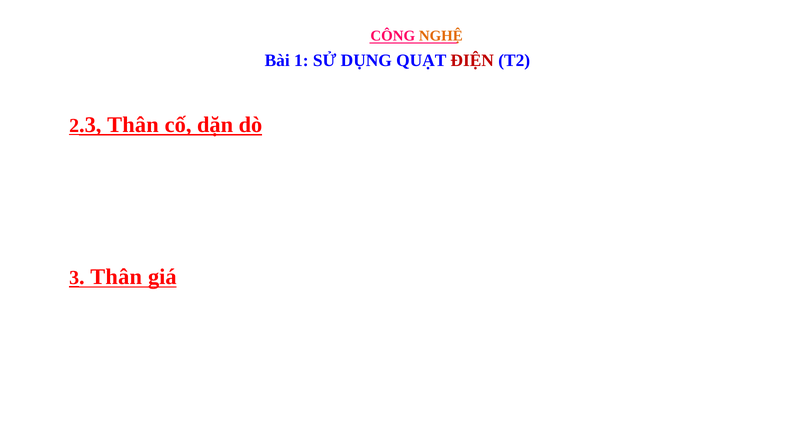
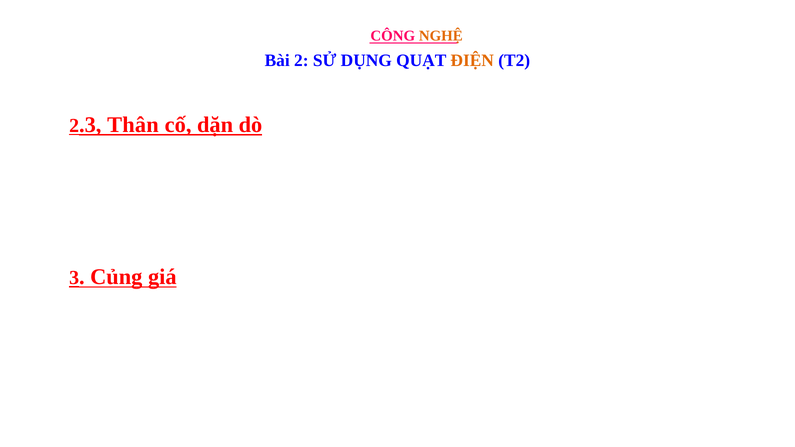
Bài 1: 1 -> 2
ĐIỆN colour: red -> orange
Thân at (116, 277): Thân -> Củng
